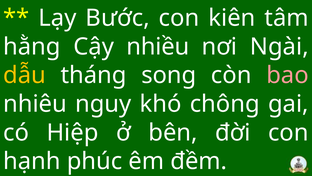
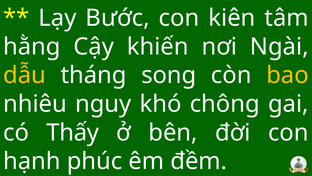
nhiều: nhiều -> khiến
bao colour: pink -> yellow
Hiệp: Hiệp -> Thấy
